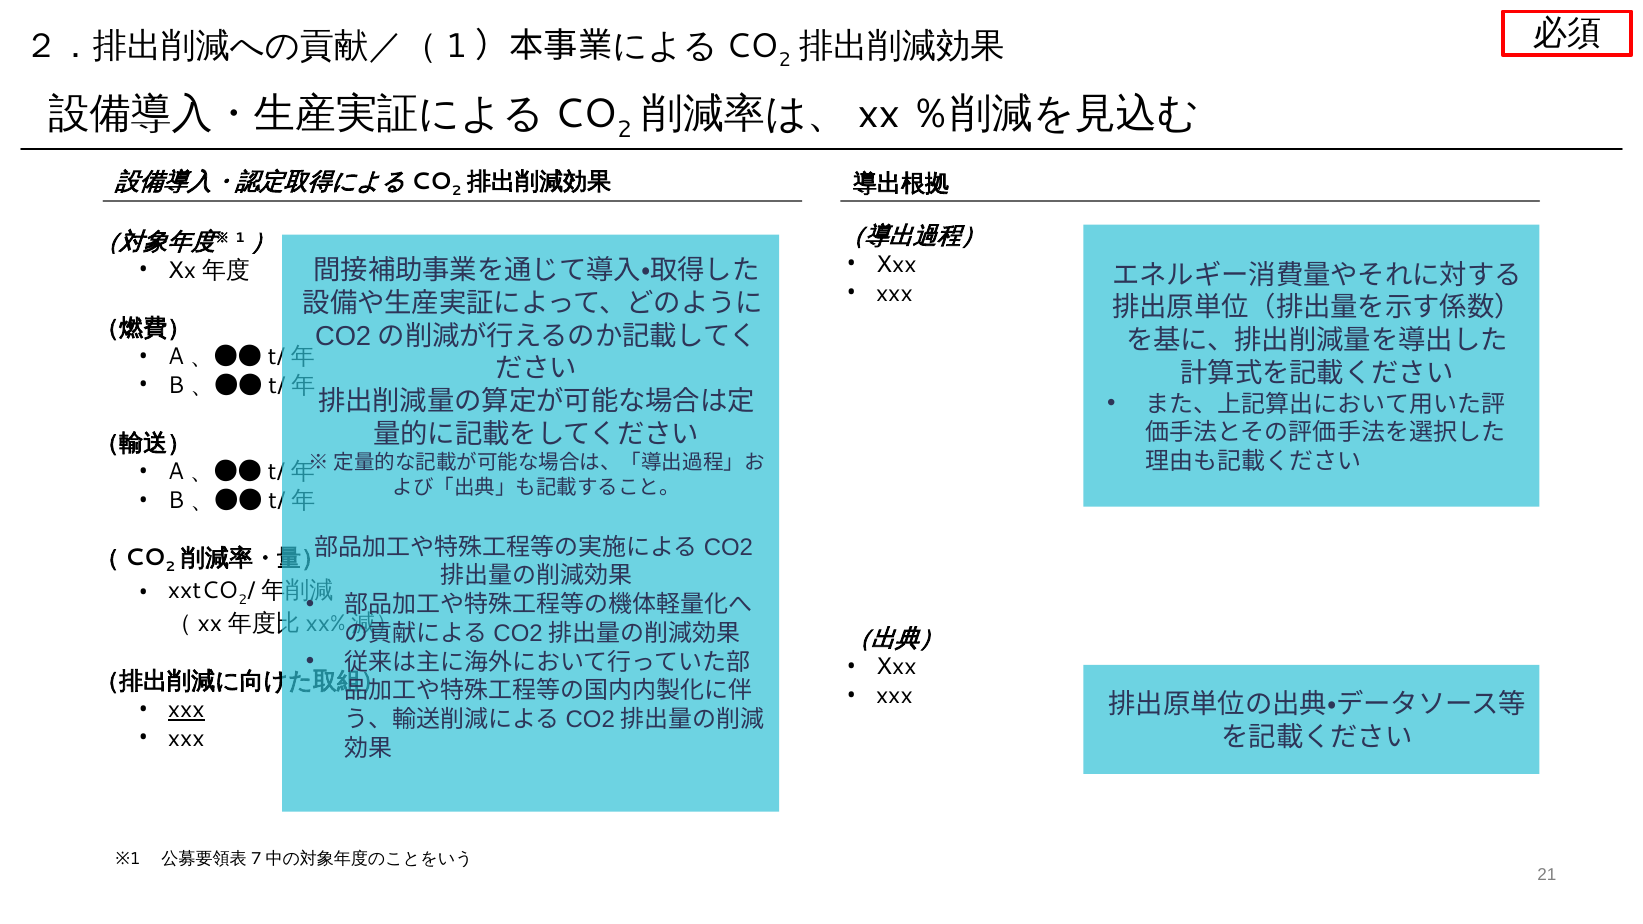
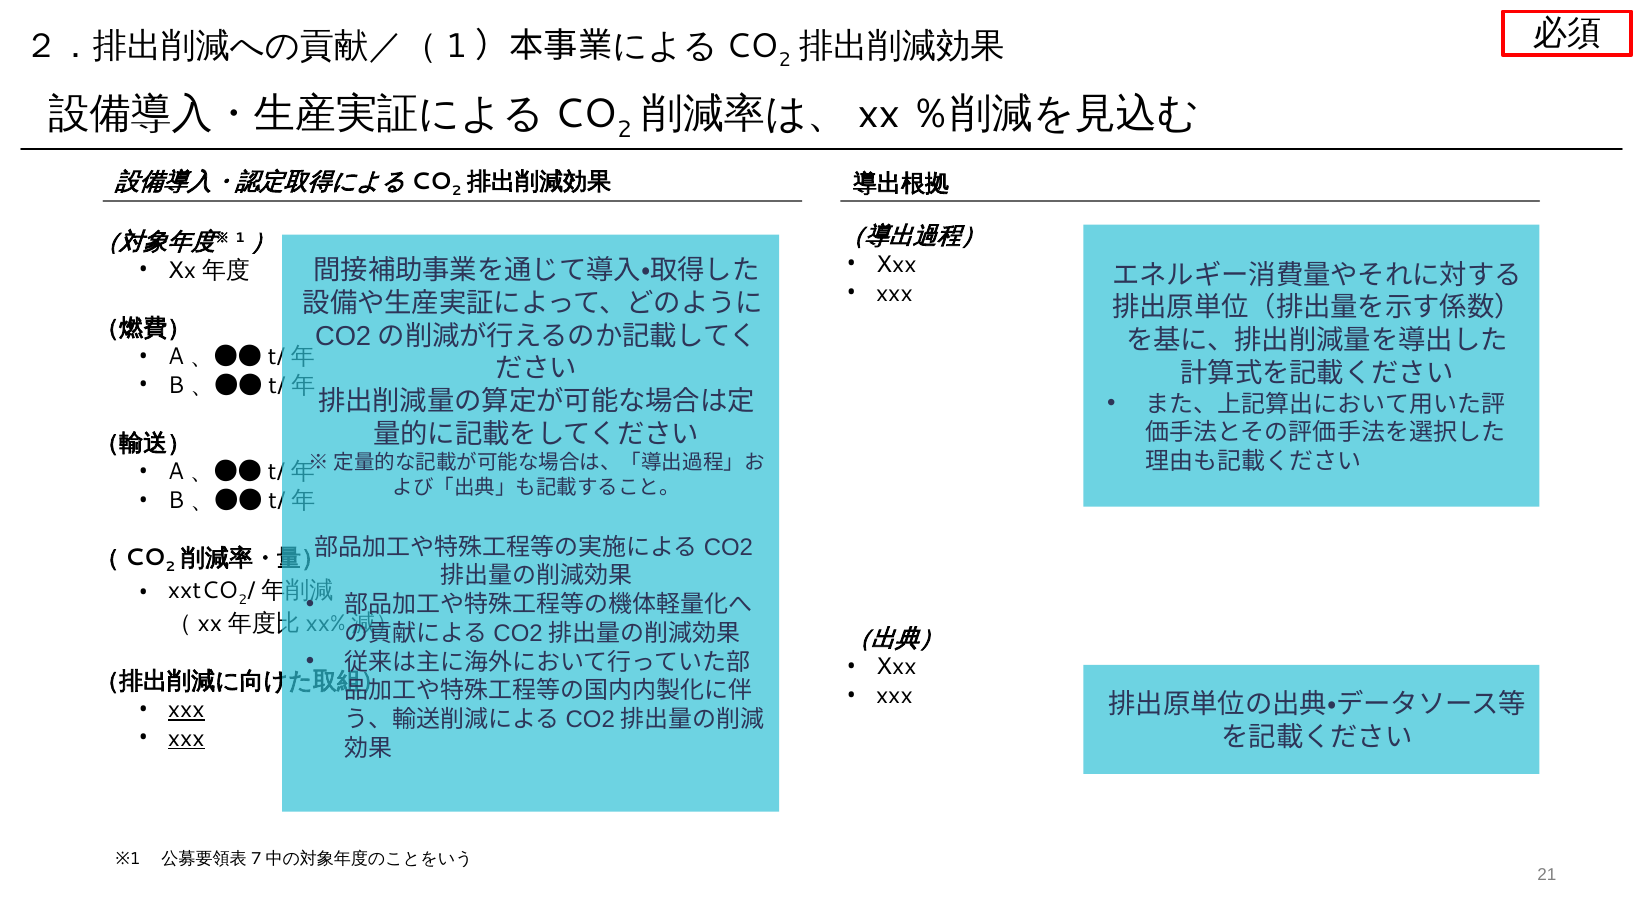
xxx at (186, 739) underline: none -> present
